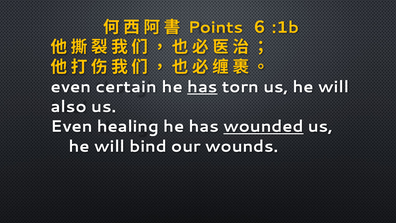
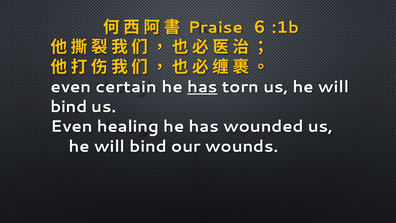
Points: Points -> Praise
also at (69, 107): also -> bind
wounded underline: present -> none
